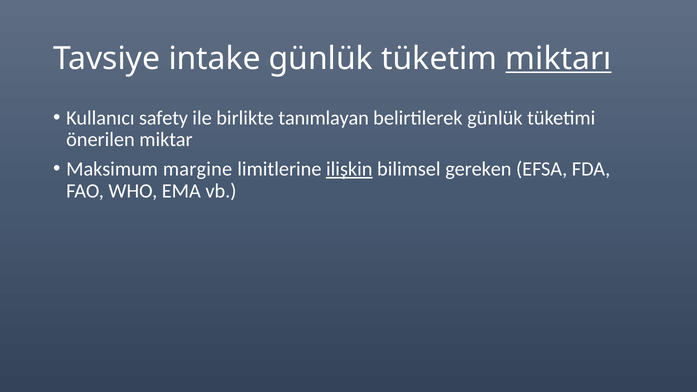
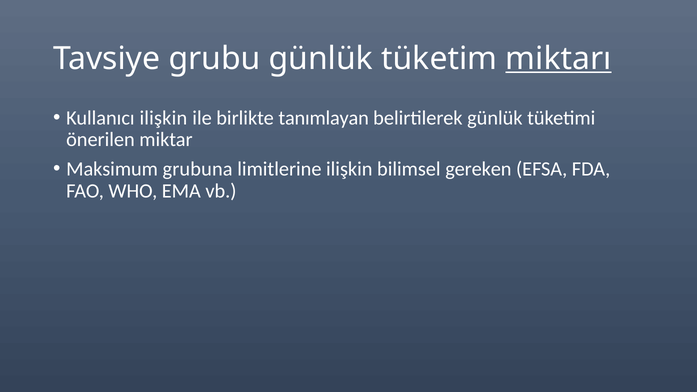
intake: intake -> grubu
Kullanıcı safety: safety -> ilişkin
margine: margine -> grubuna
ilişkin at (349, 169) underline: present -> none
